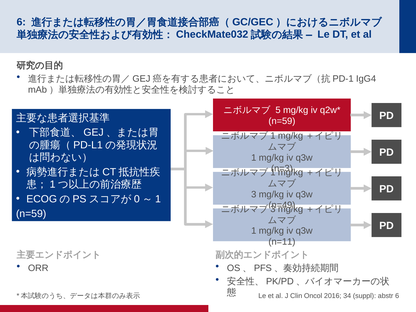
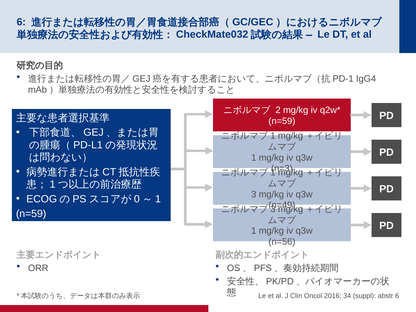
5: 5 -> 2
n=11: n=11 -> n=56
